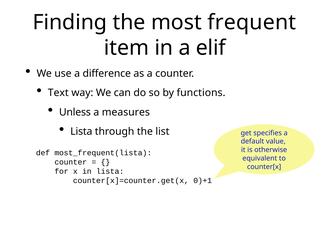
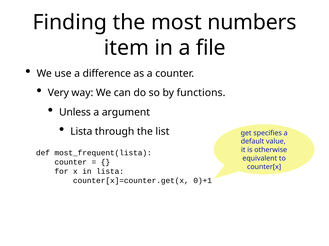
frequent: frequent -> numbers
elif: elif -> file
Text: Text -> Very
measures: measures -> argument
